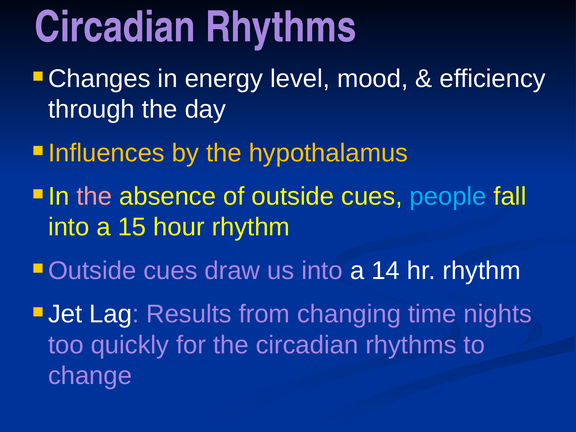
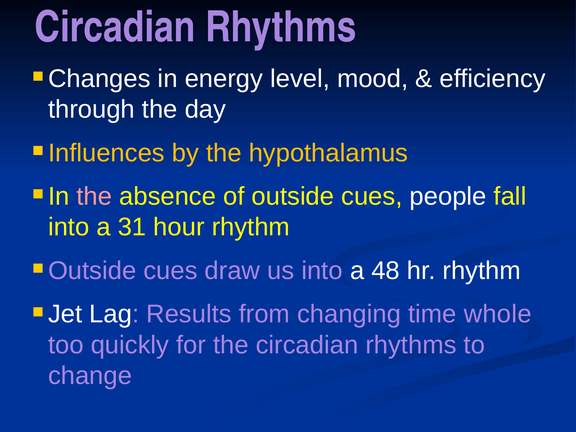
people colour: light blue -> white
15: 15 -> 31
14: 14 -> 48
nights: nights -> whole
